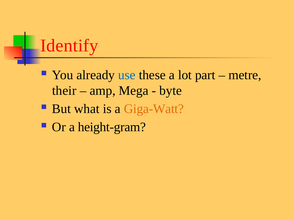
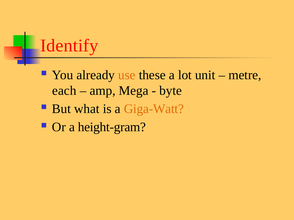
use colour: blue -> orange
part: part -> unit
their: their -> each
